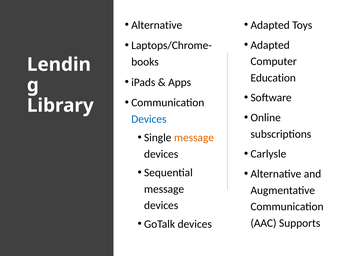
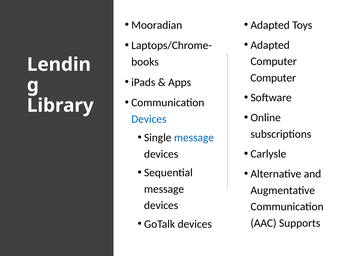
Alternative at (157, 25): Alternative -> Mooradian
Education at (273, 78): Education -> Computer
message at (194, 138) colour: orange -> blue
